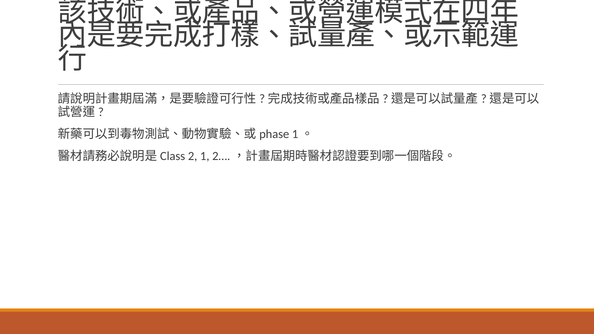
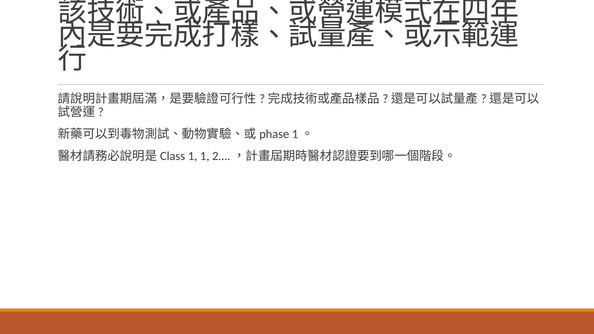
2 at (193, 156): 2 -> 1
